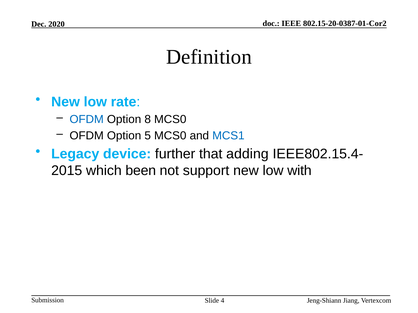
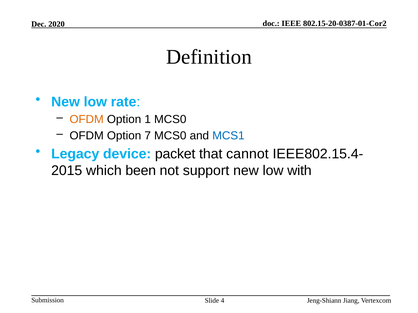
OFDM at (87, 119) colour: blue -> orange
8: 8 -> 1
5: 5 -> 7
further: further -> packet
adding: adding -> cannot
